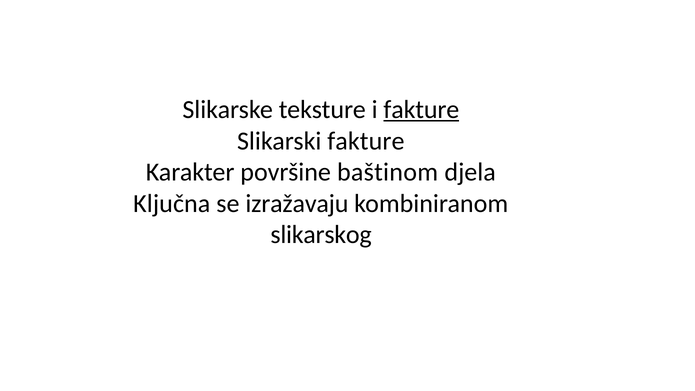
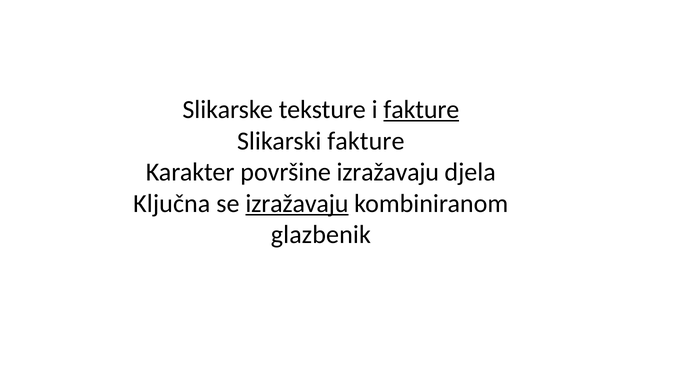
površine baštinom: baštinom -> izražavaju
izražavaju at (297, 203) underline: none -> present
slikarskog: slikarskog -> glazbenik
